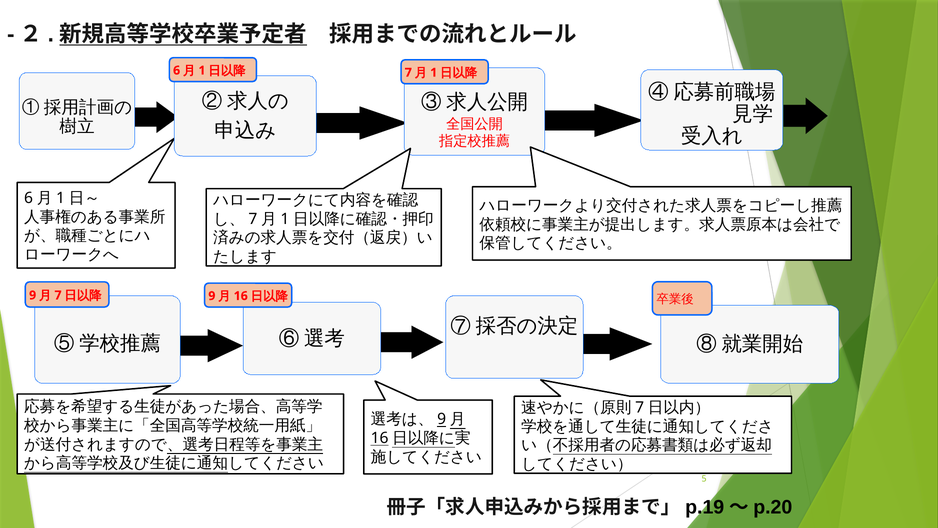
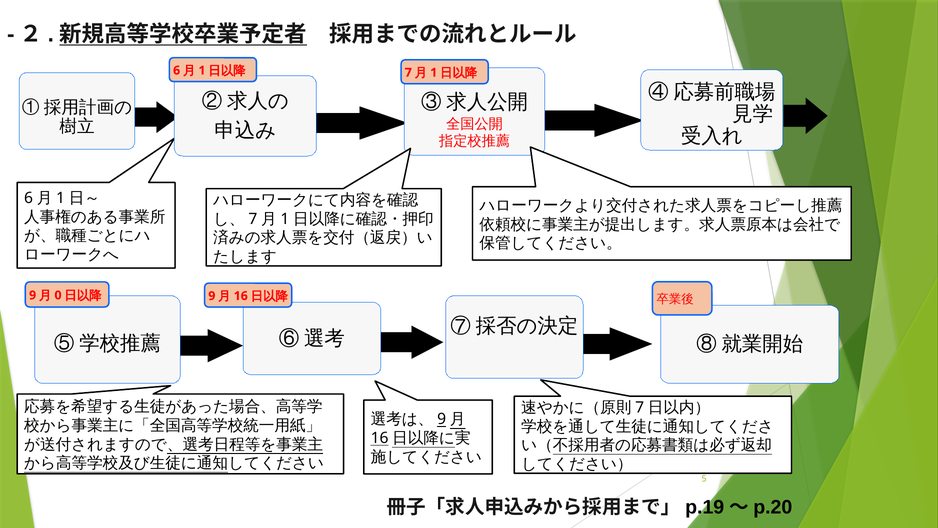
7 at (58, 295): 7 -> 0
